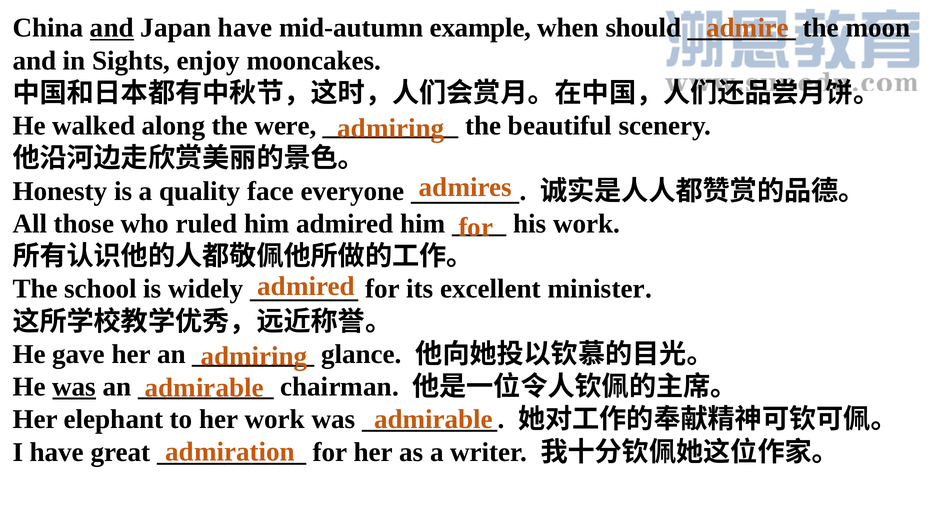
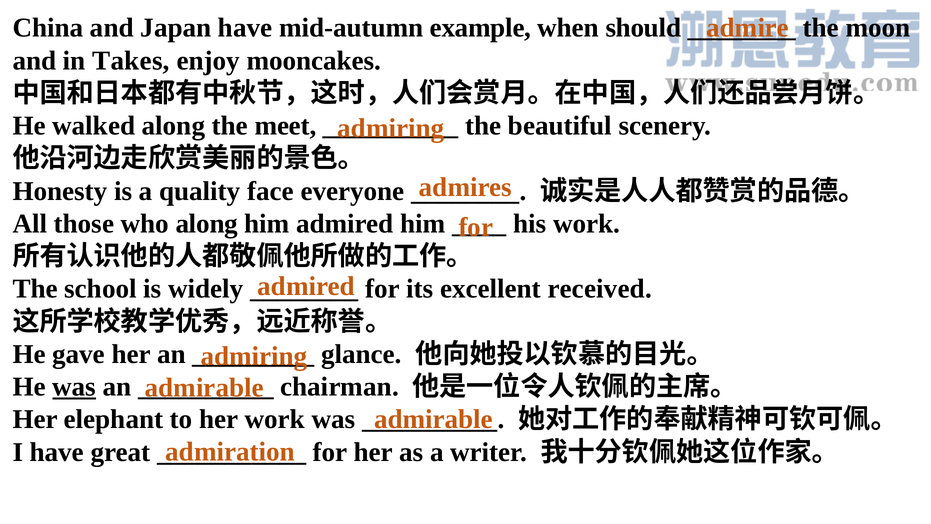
and at (112, 28) underline: present -> none
Sights: Sights -> Takes
were: were -> meet
who ruled: ruled -> along
minister: minister -> received
